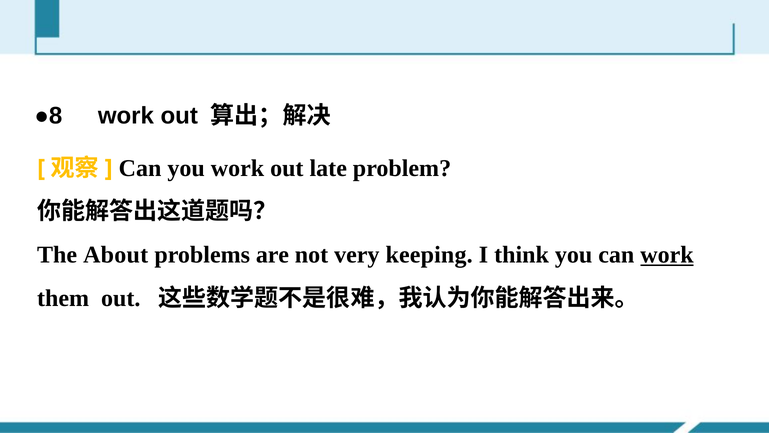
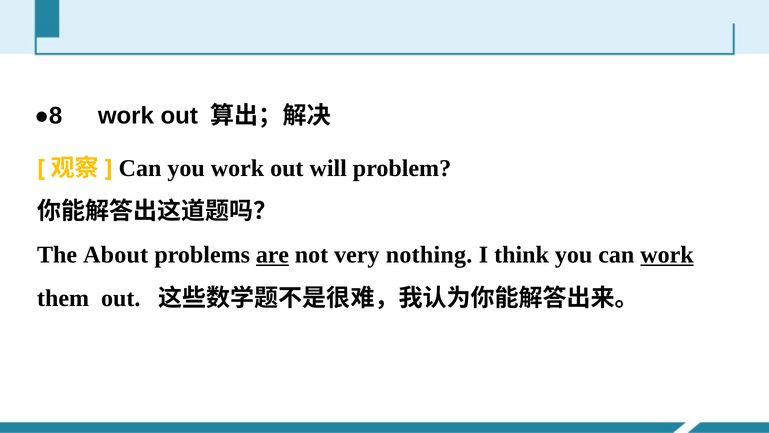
late: late -> will
are underline: none -> present
keeping: keeping -> nothing
